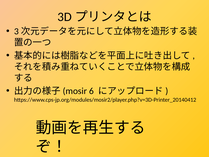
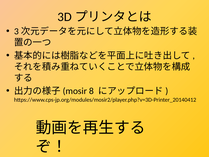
6: 6 -> 8
